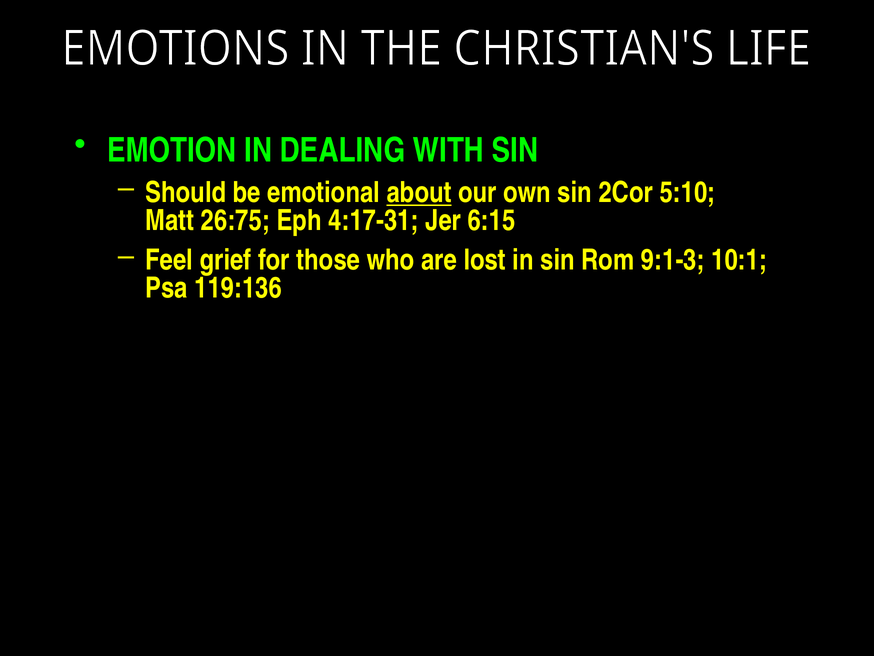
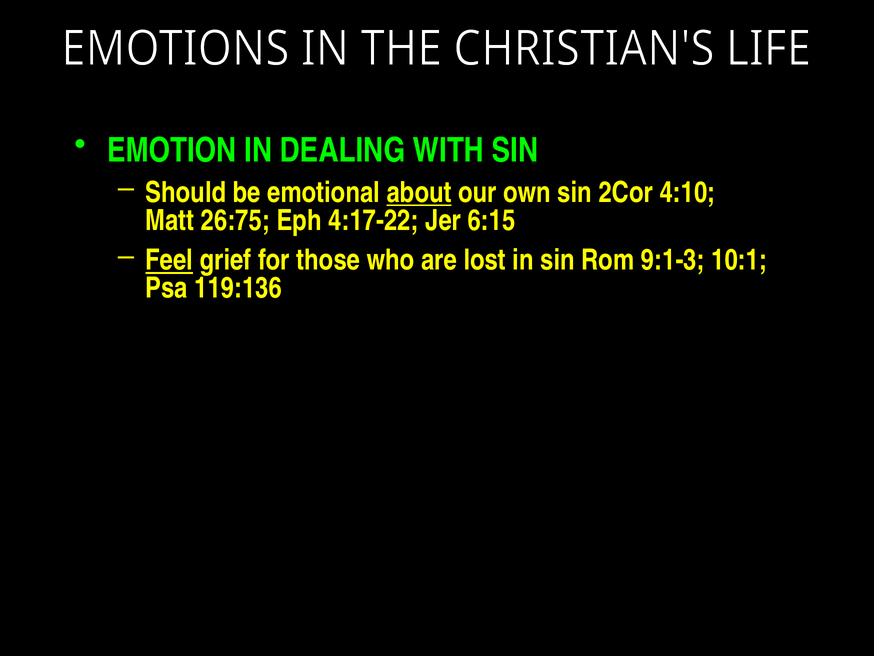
5:10: 5:10 -> 4:10
4:17-31: 4:17-31 -> 4:17-22
Feel underline: none -> present
